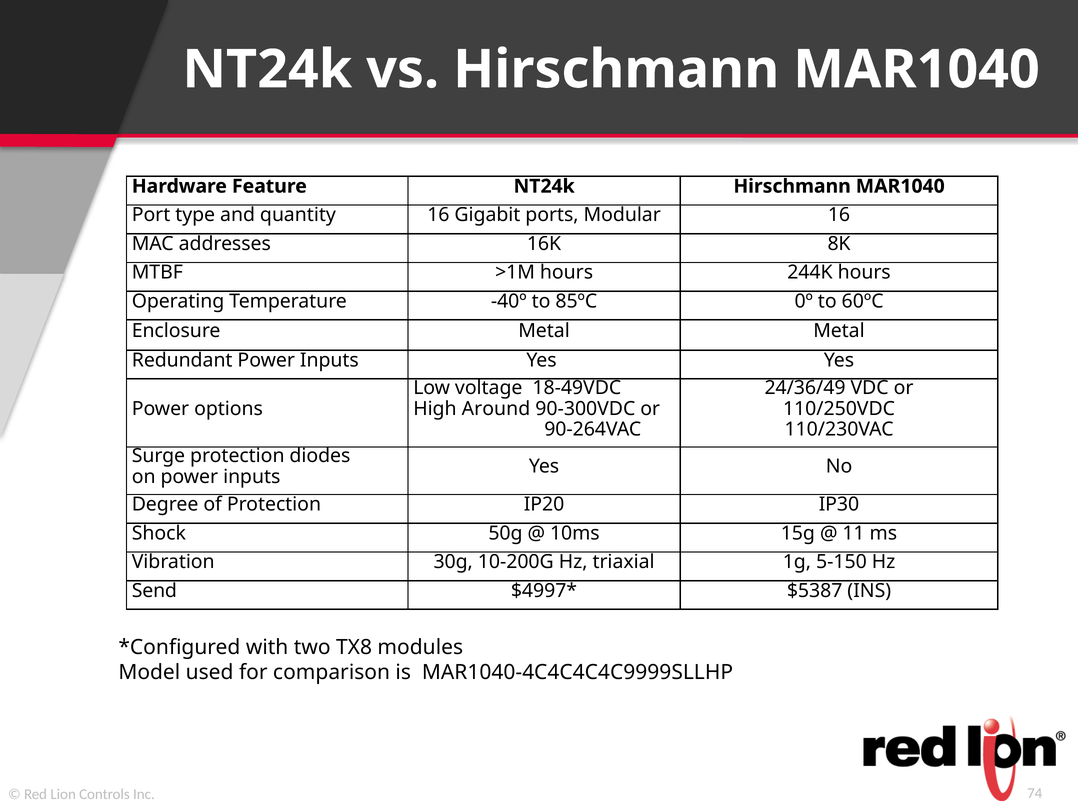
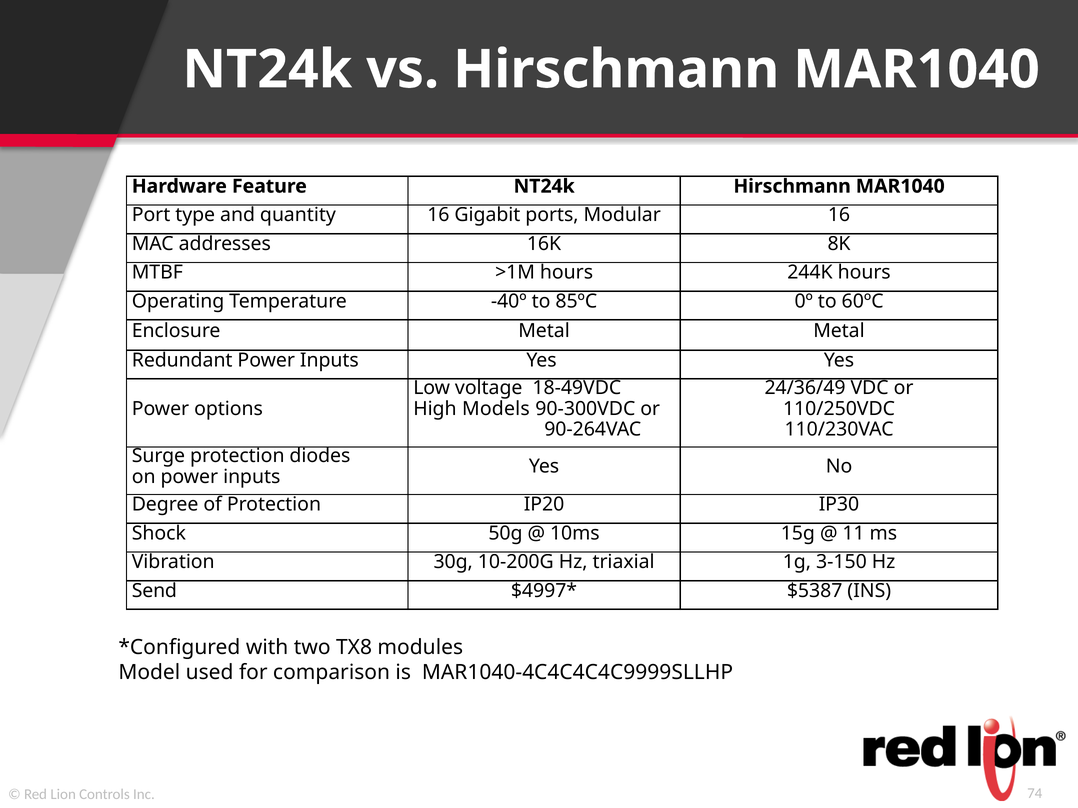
Around: Around -> Models
5-150: 5-150 -> 3-150
